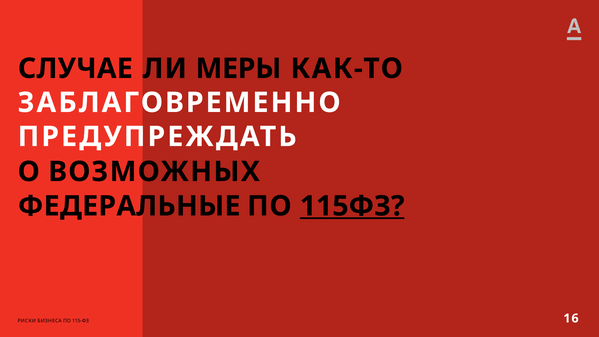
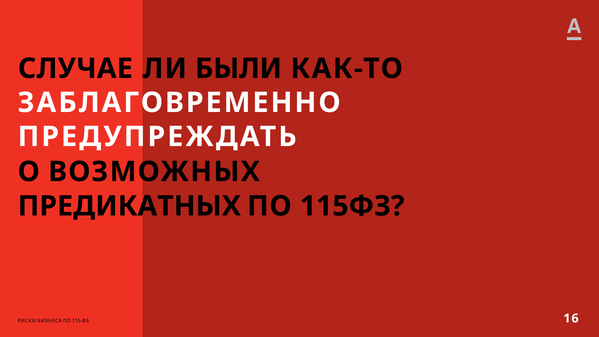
МЕРЫ: МЕРЫ -> БЫЛИ
ФЕДЕРАЛЬНЫЕ: ФЕДЕРАЛЬНЫЕ -> ПРЕДИКАТНЫХ
115ФЗ underline: present -> none
